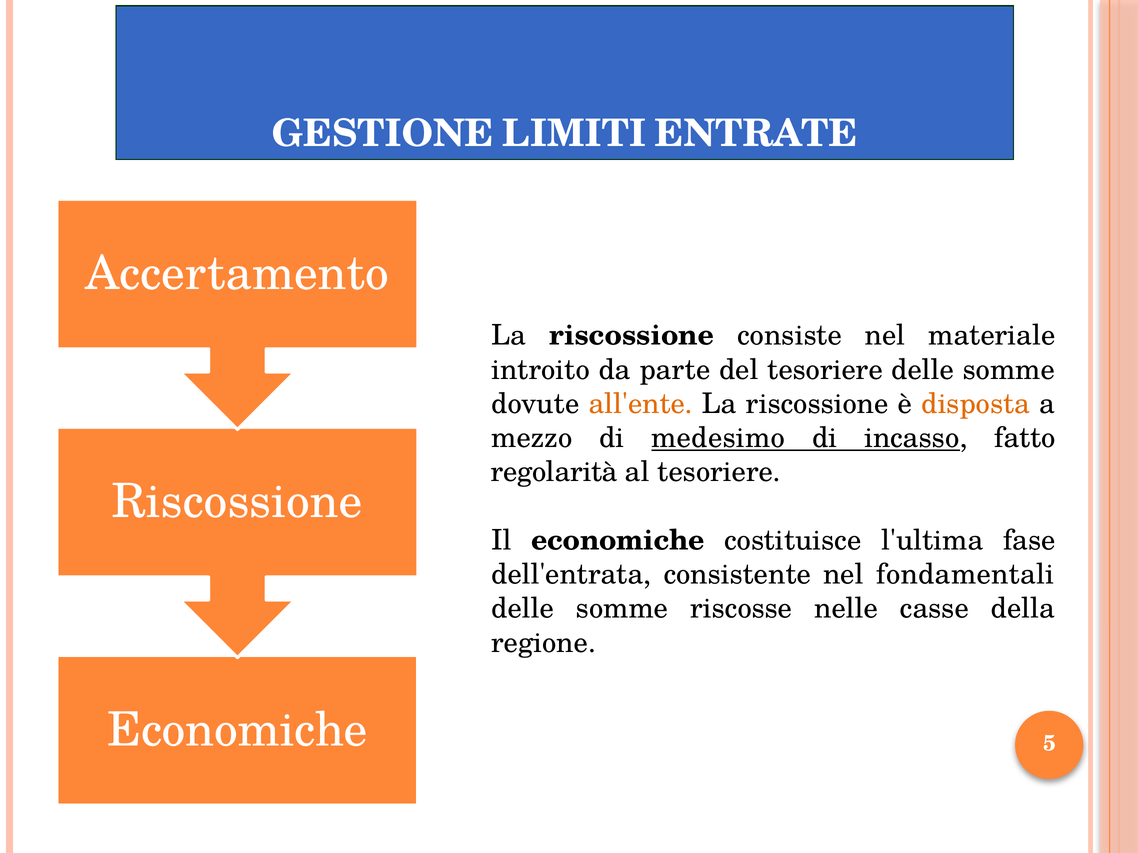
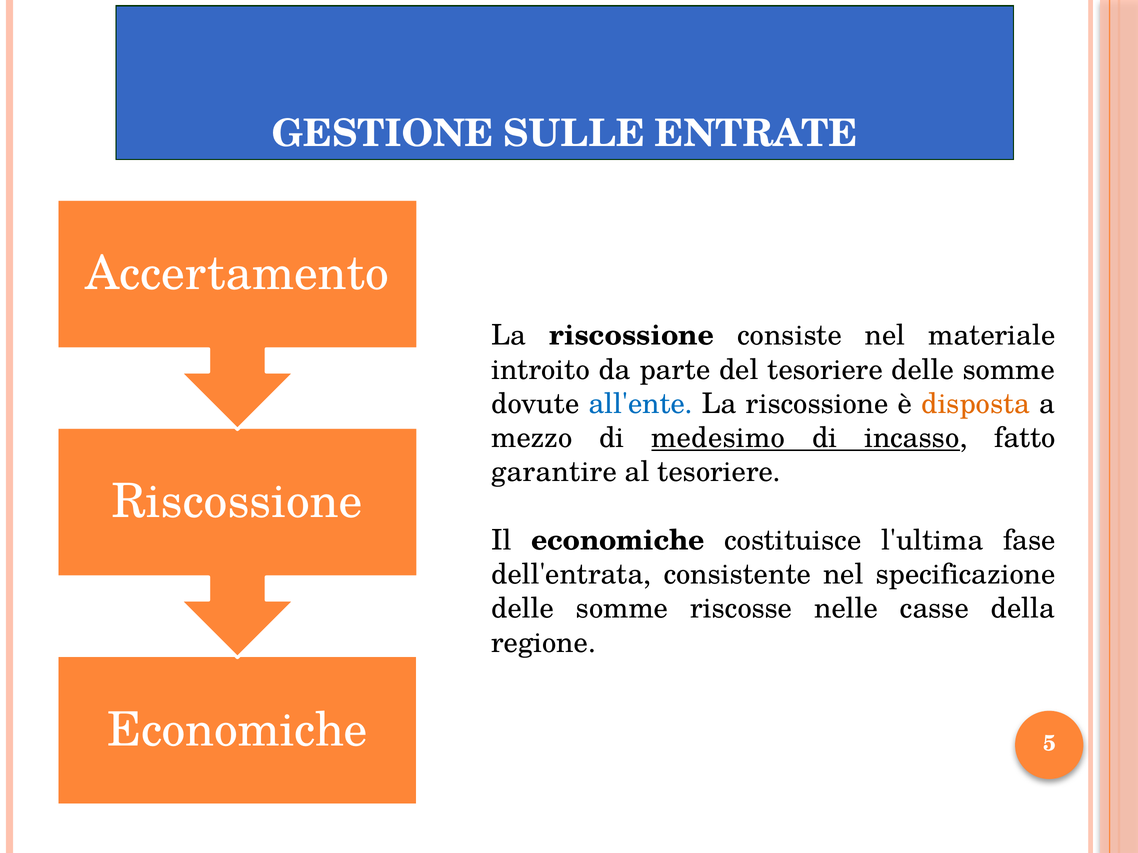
LIMITI: LIMITI -> SULLE
all'ente colour: orange -> blue
regolarità: regolarità -> garantire
fondamentali: fondamentali -> specificazione
